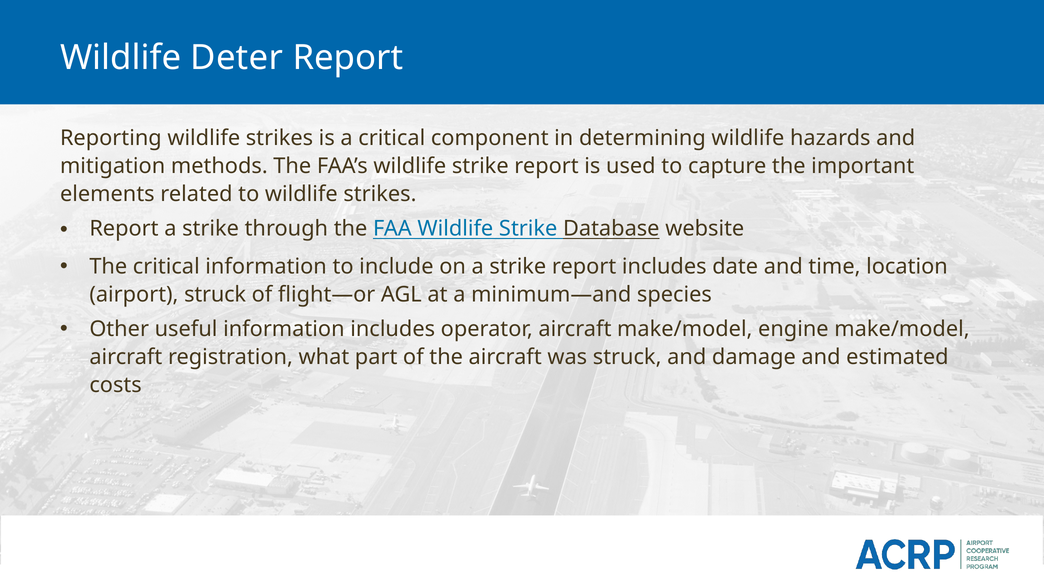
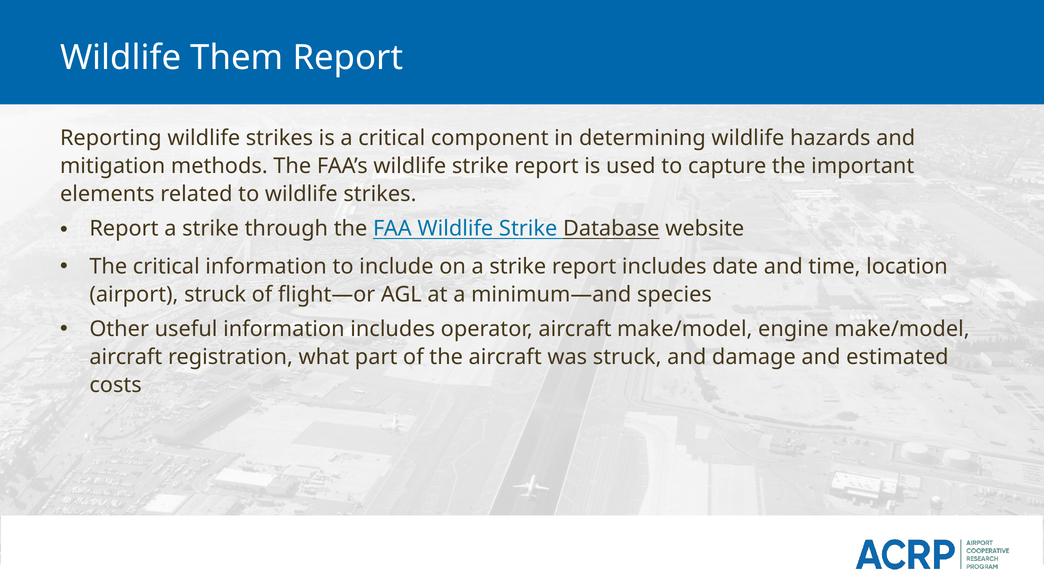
Deter: Deter -> Them
